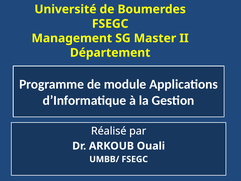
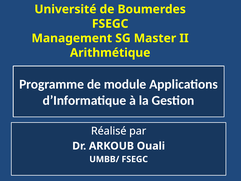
Département: Département -> Arithmétique
